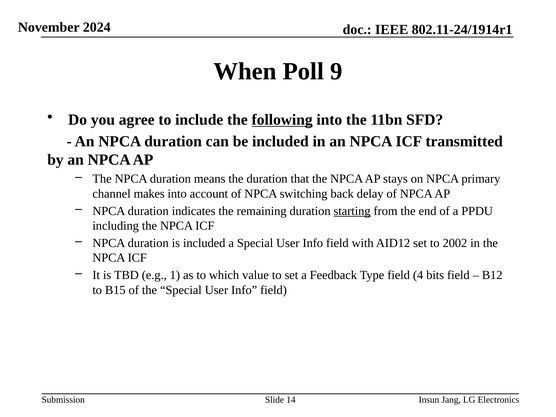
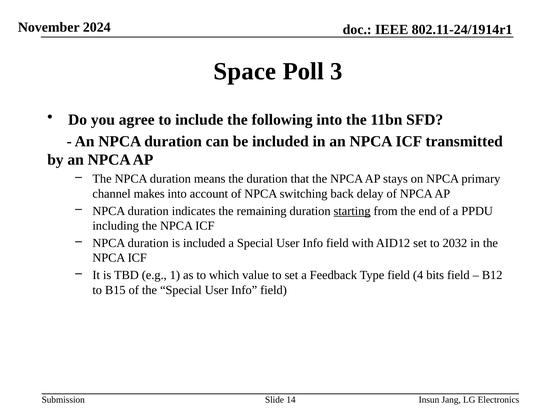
When: When -> Space
9: 9 -> 3
following underline: present -> none
2002: 2002 -> 2032
